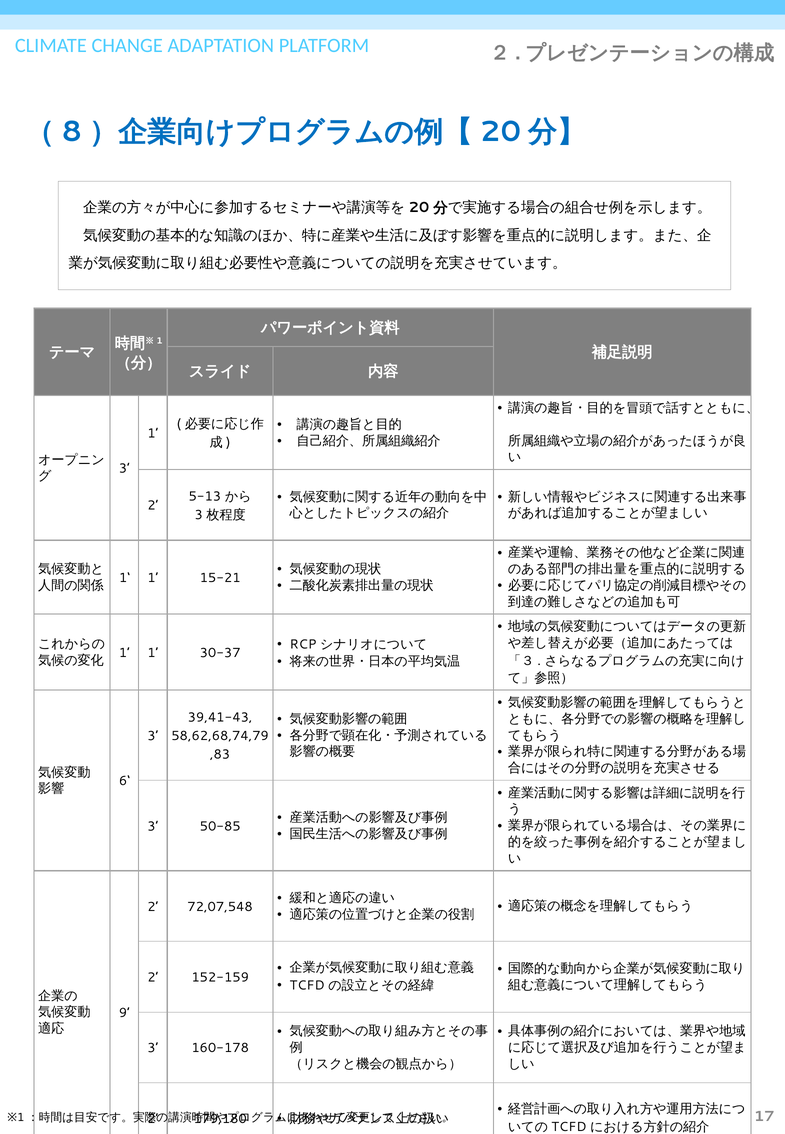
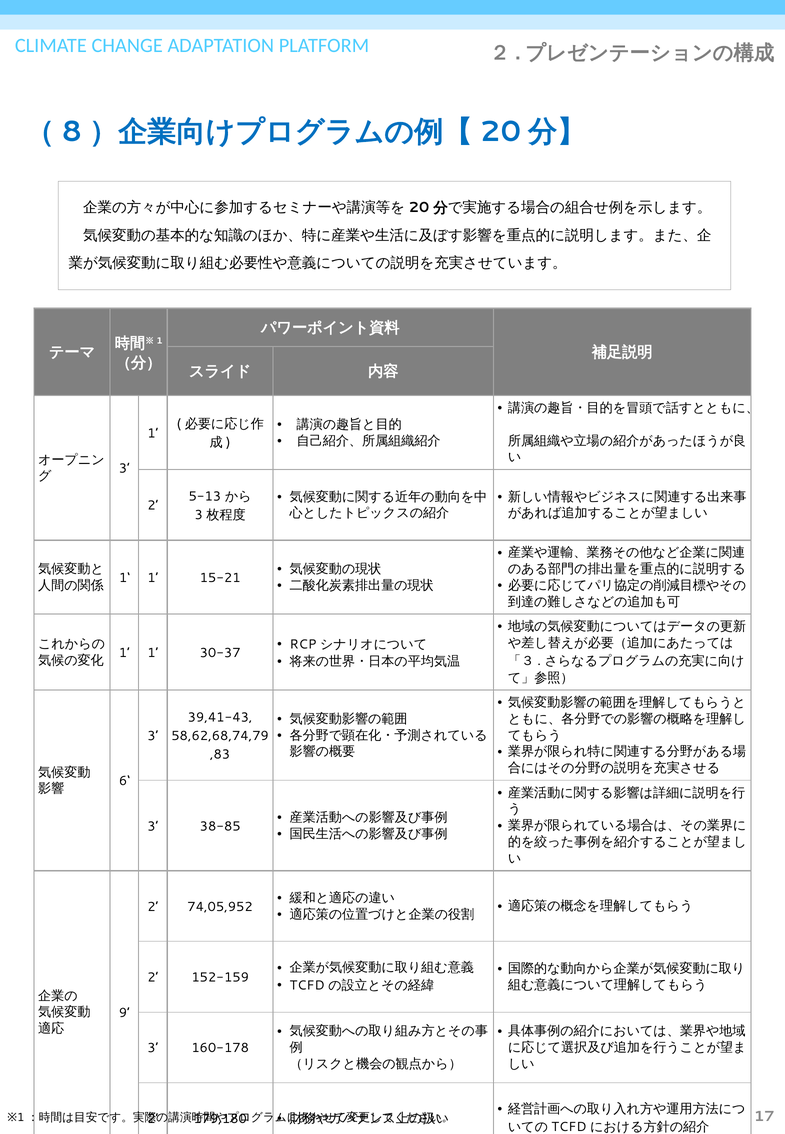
50-85: 50-85 -> 38-85
72,07,548: 72,07,548 -> 74,05,952
